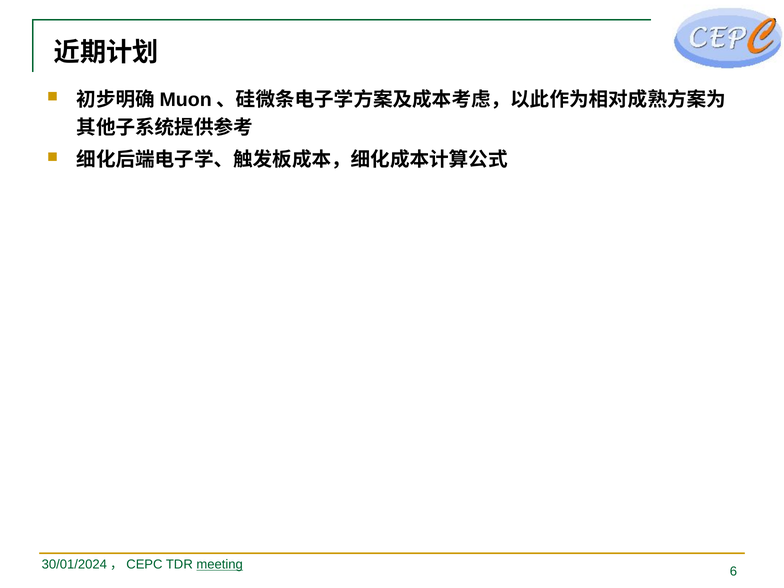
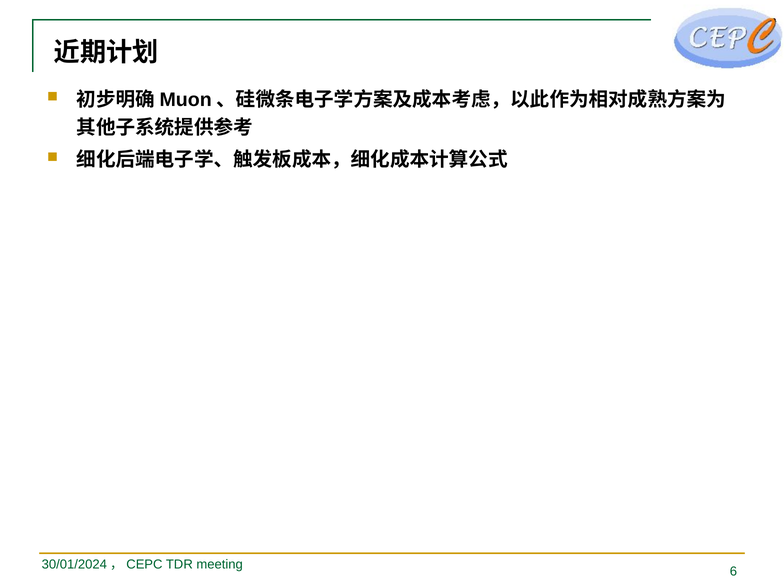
meeting underline: present -> none
